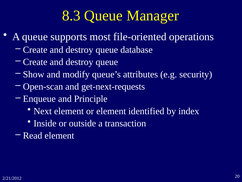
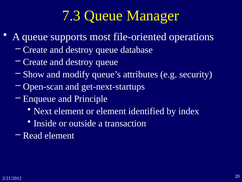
8.3: 8.3 -> 7.3
get-next-requests: get-next-requests -> get-next-startups
